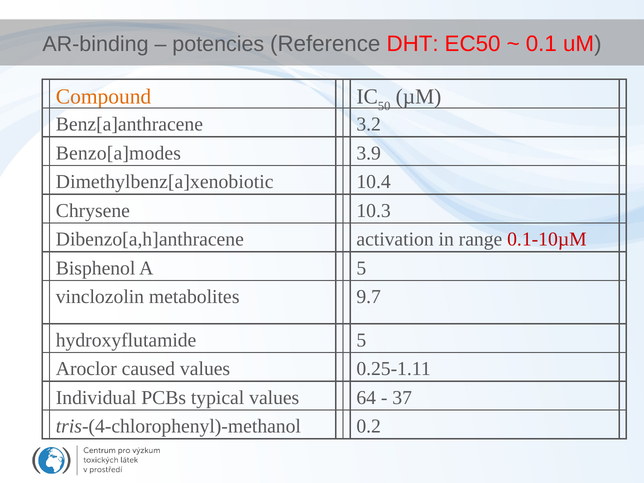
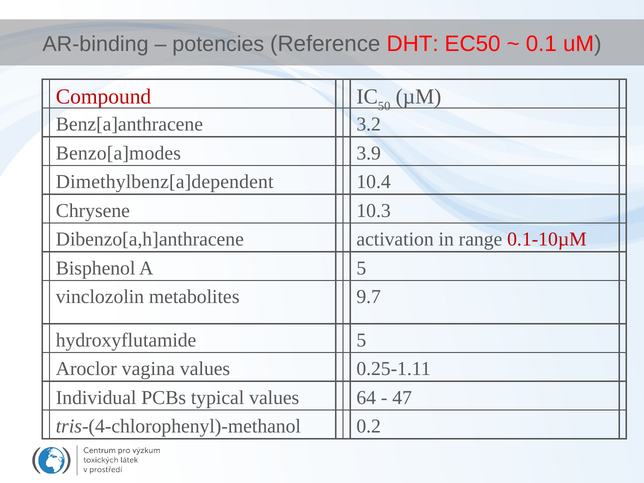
Compound colour: orange -> red
Dimethylbenz[a]xenobiotic: Dimethylbenz[a]xenobiotic -> Dimethylbenz[a]dependent
caused: caused -> vagina
37: 37 -> 47
